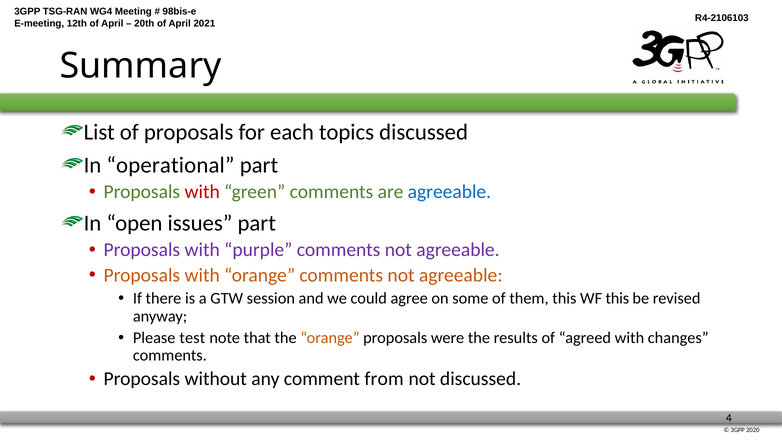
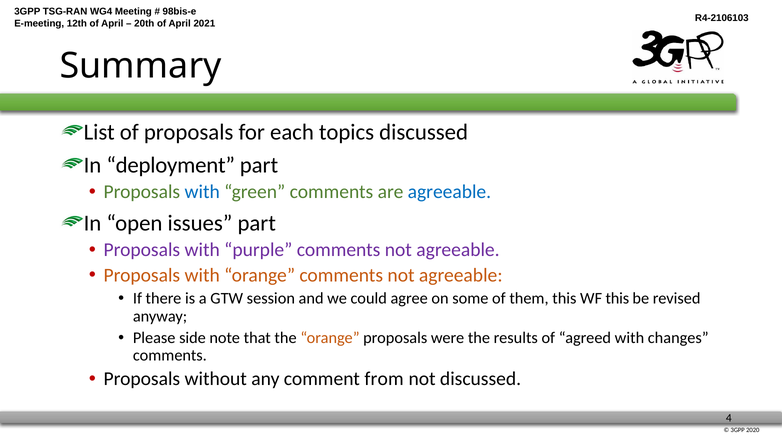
operational: operational -> deployment
with at (202, 192) colour: red -> blue
test: test -> side
